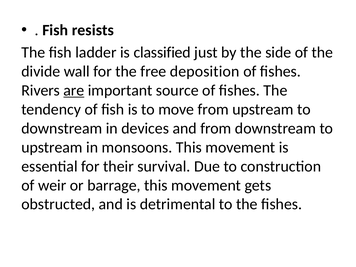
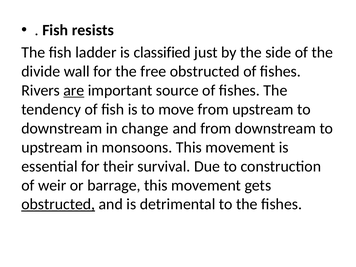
free deposition: deposition -> obstructed
devices: devices -> change
obstructed at (58, 204) underline: none -> present
